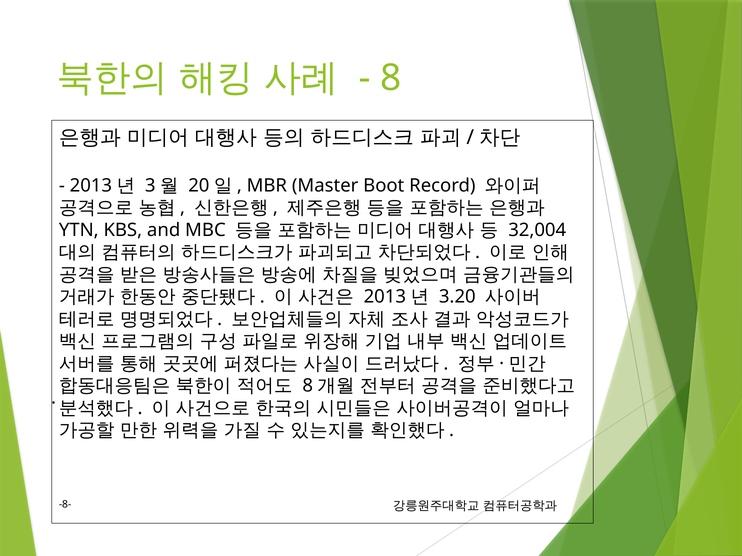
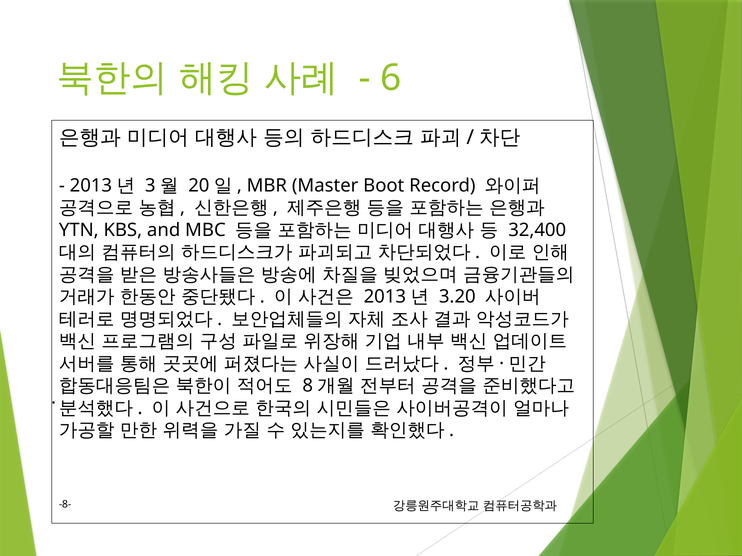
8: 8 -> 6
32,004: 32,004 -> 32,400
